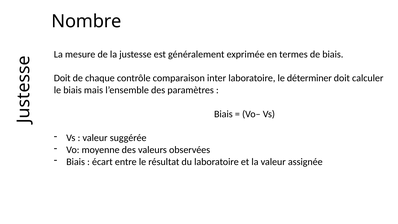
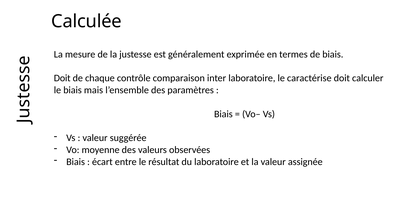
Nombre: Nombre -> Calculée
déterminer: déterminer -> caractérise
